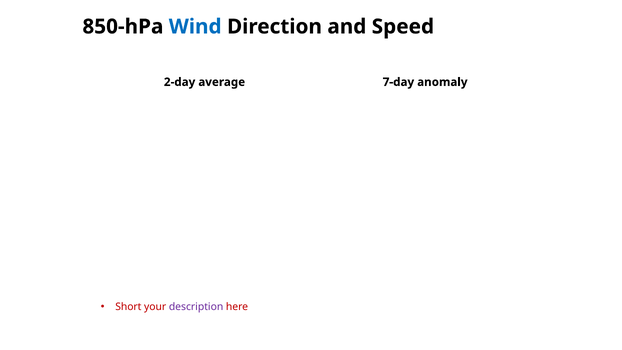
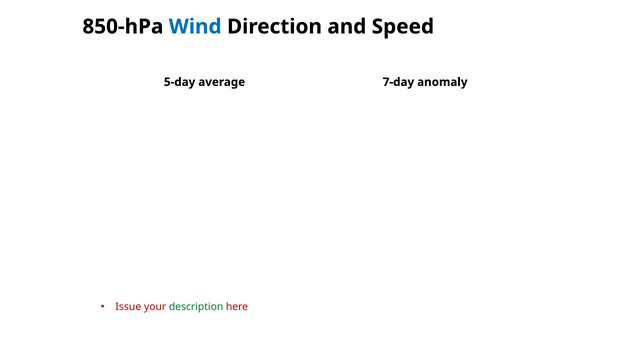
2-day: 2-day -> 5-day
Short: Short -> Issue
description colour: purple -> green
